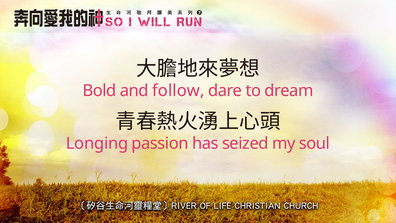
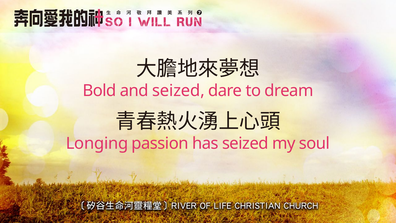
and follow: follow -> seized
